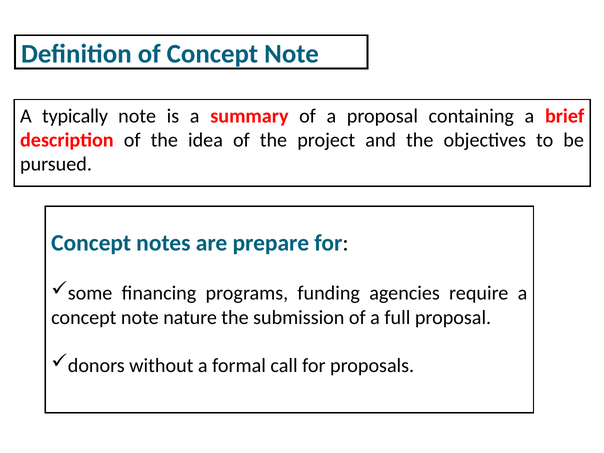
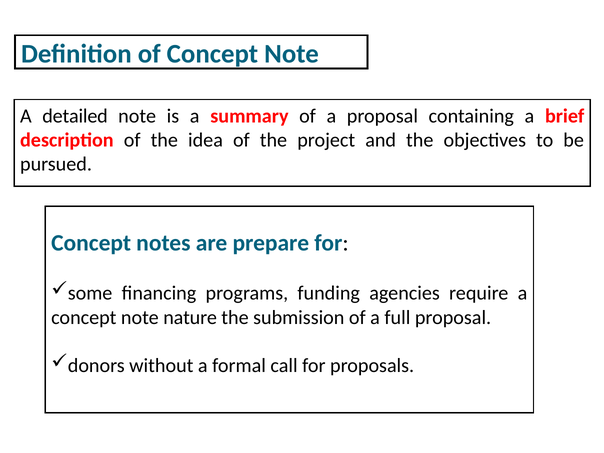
typically: typically -> detailed
